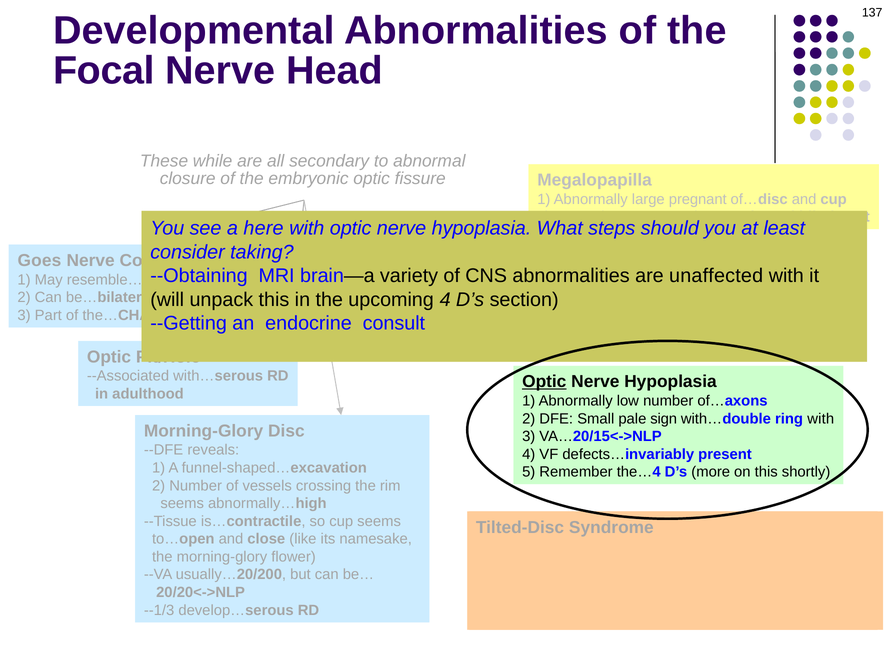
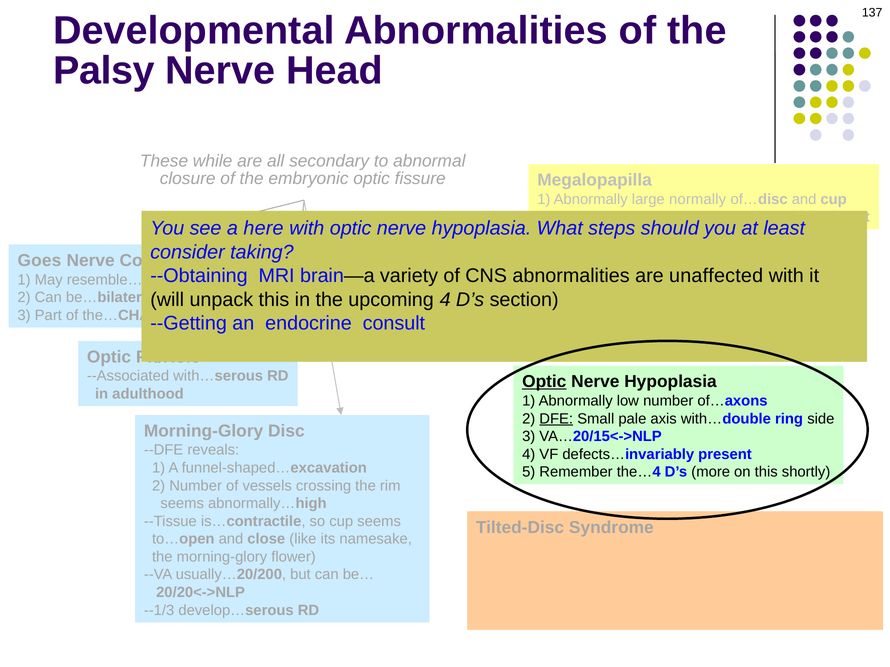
Focal: Focal -> Palsy
large pregnant: pregnant -> normally
DFE underline: none -> present
sign: sign -> axis
ring with: with -> side
